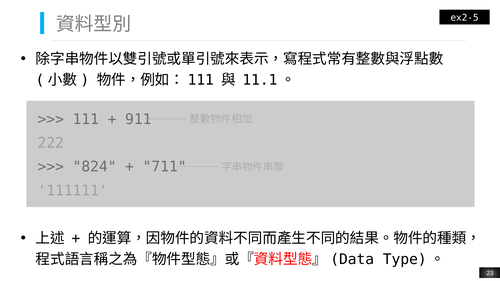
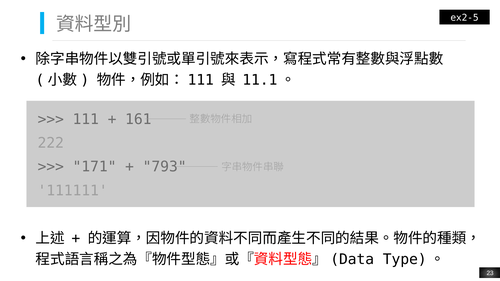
911: 911 -> 161
824: 824 -> 171
711: 711 -> 793
